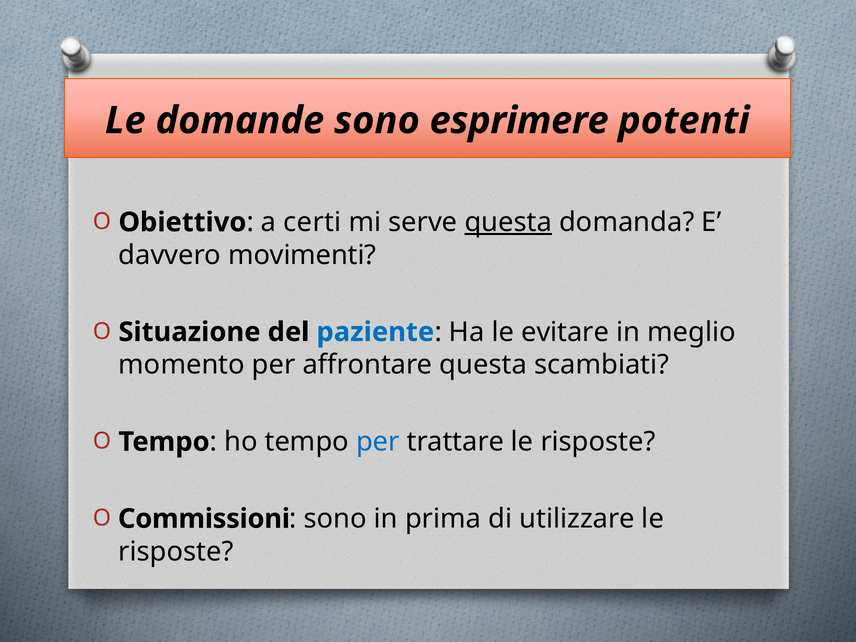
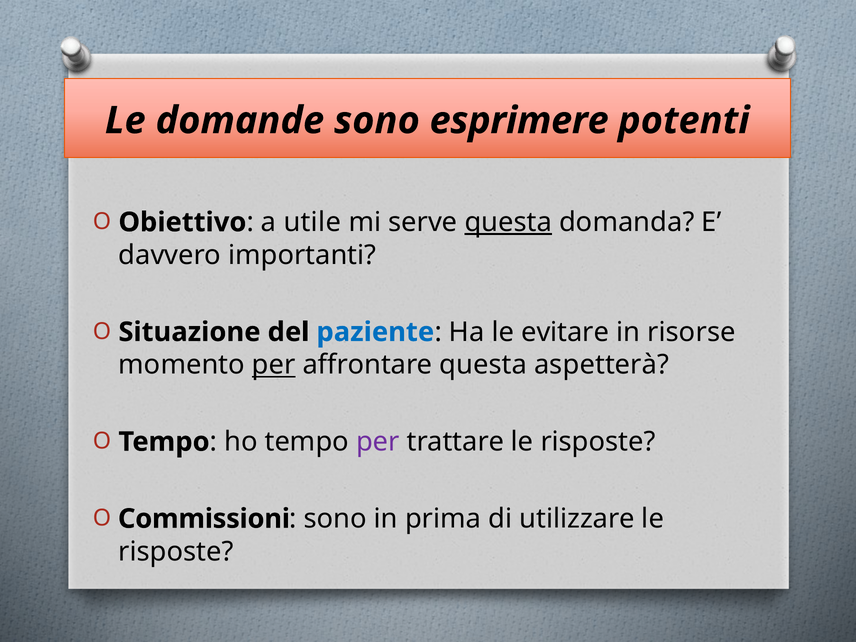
certi: certi -> utile
movimenti: movimenti -> importanti
meglio: meglio -> risorse
per at (274, 365) underline: none -> present
scambiati: scambiati -> aspetterà
per at (378, 442) colour: blue -> purple
